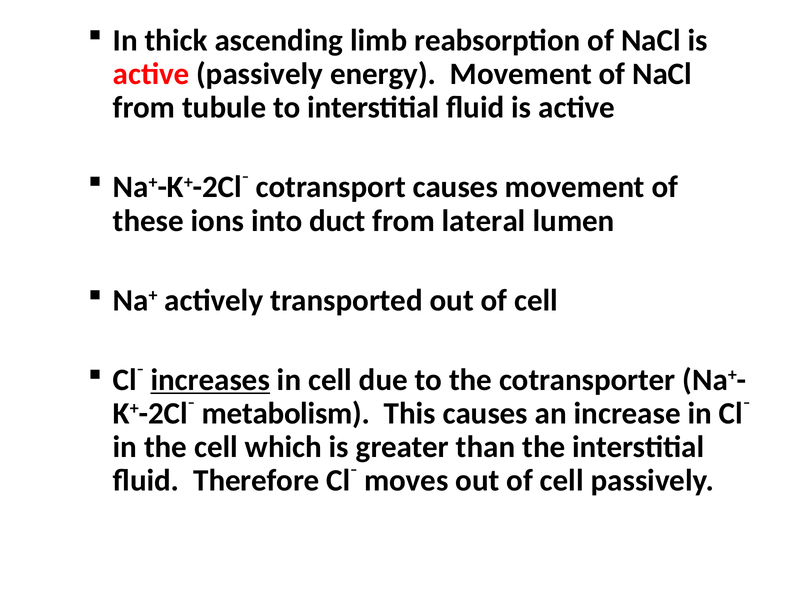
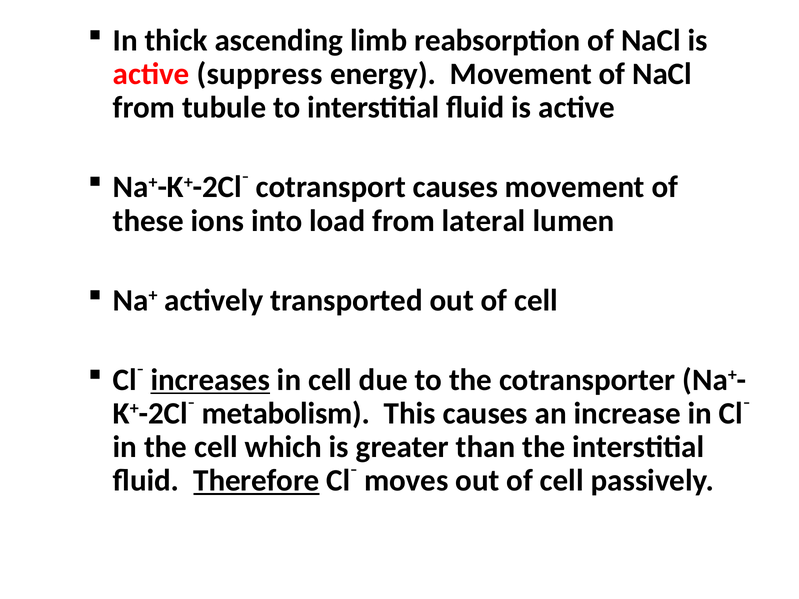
active passively: passively -> suppress
duct: duct -> load
Therefore underline: none -> present
